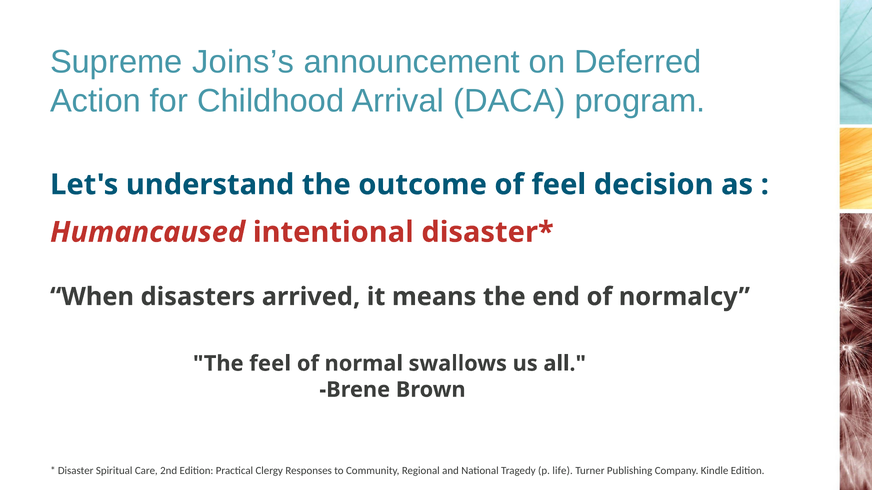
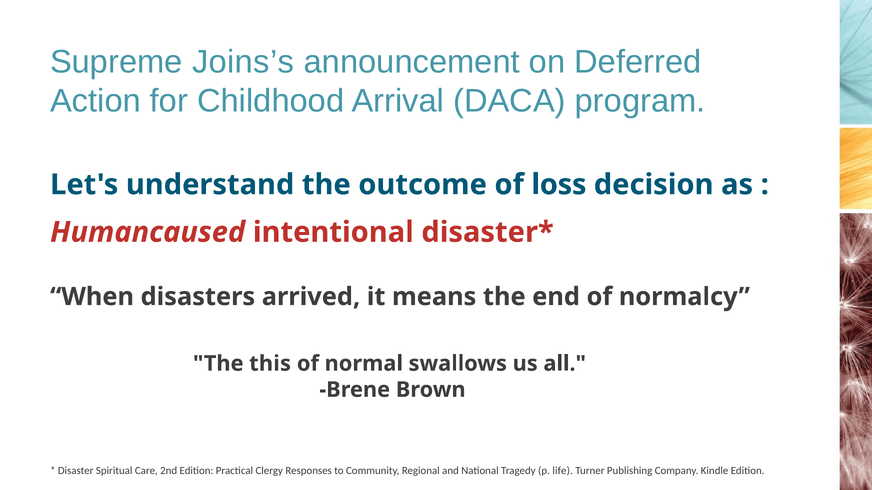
of feel: feel -> loss
The feel: feel -> this
